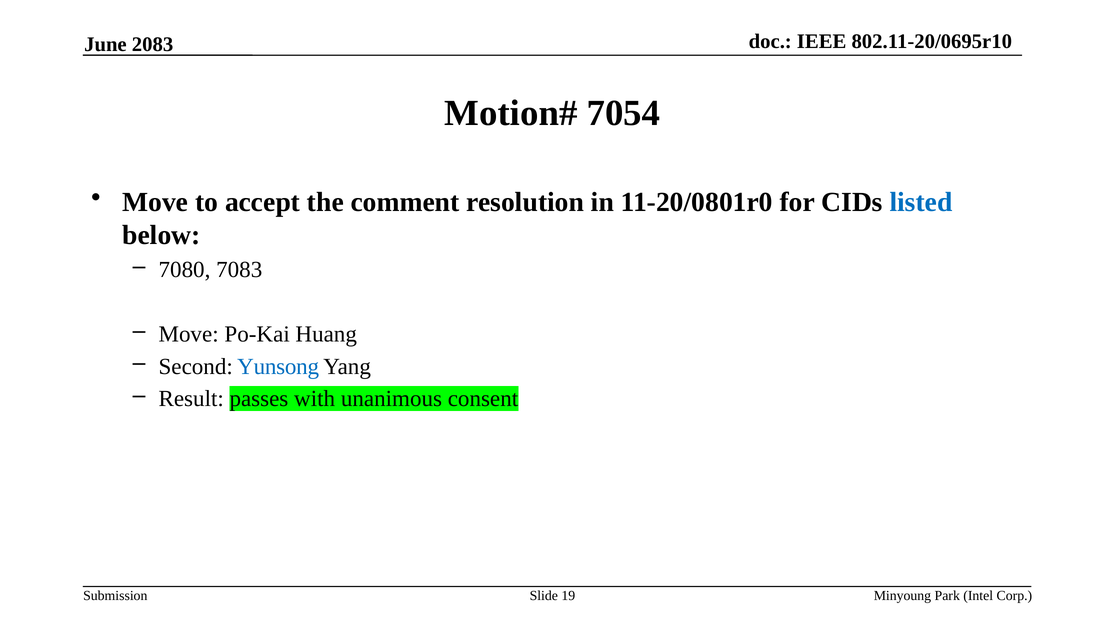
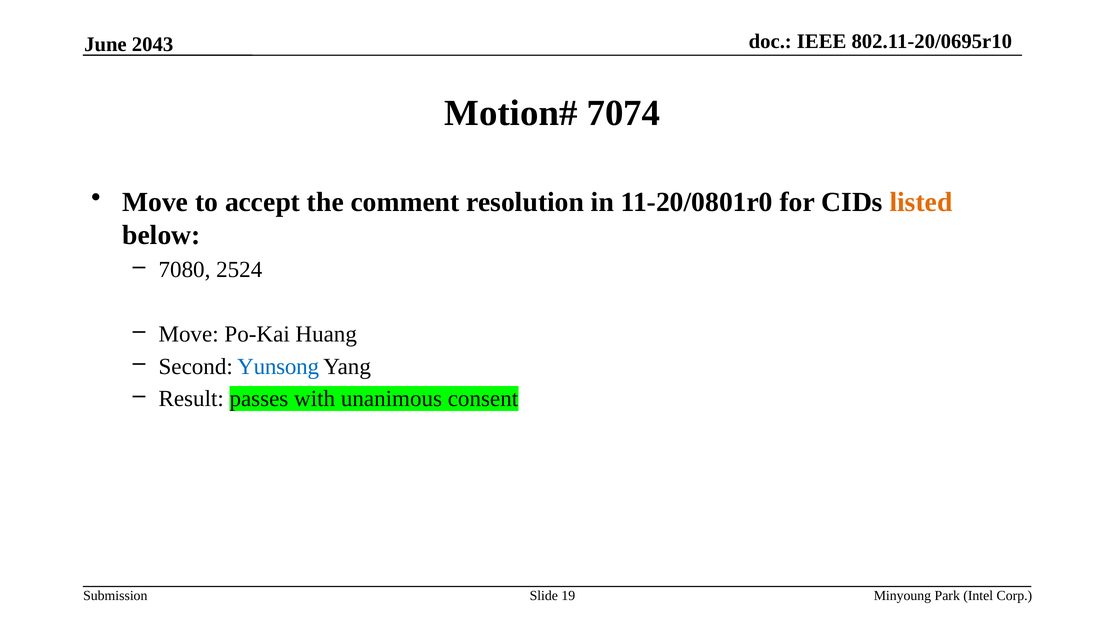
2083: 2083 -> 2043
7054: 7054 -> 7074
listed colour: blue -> orange
7083: 7083 -> 2524
